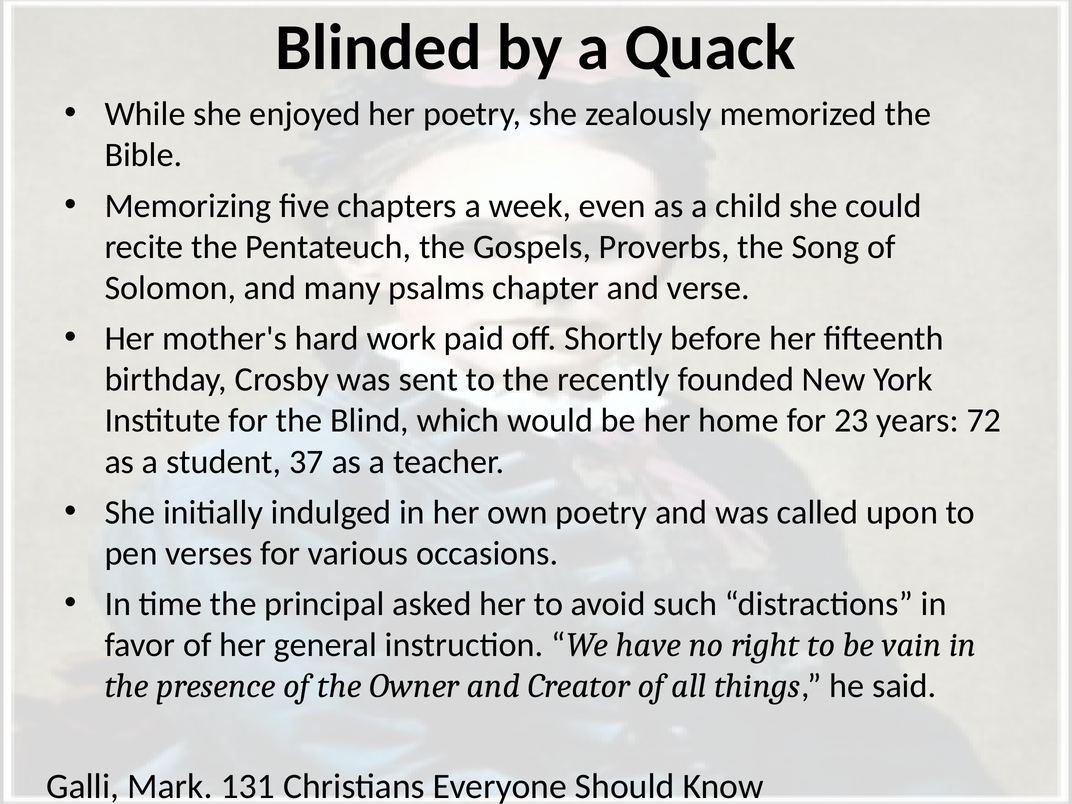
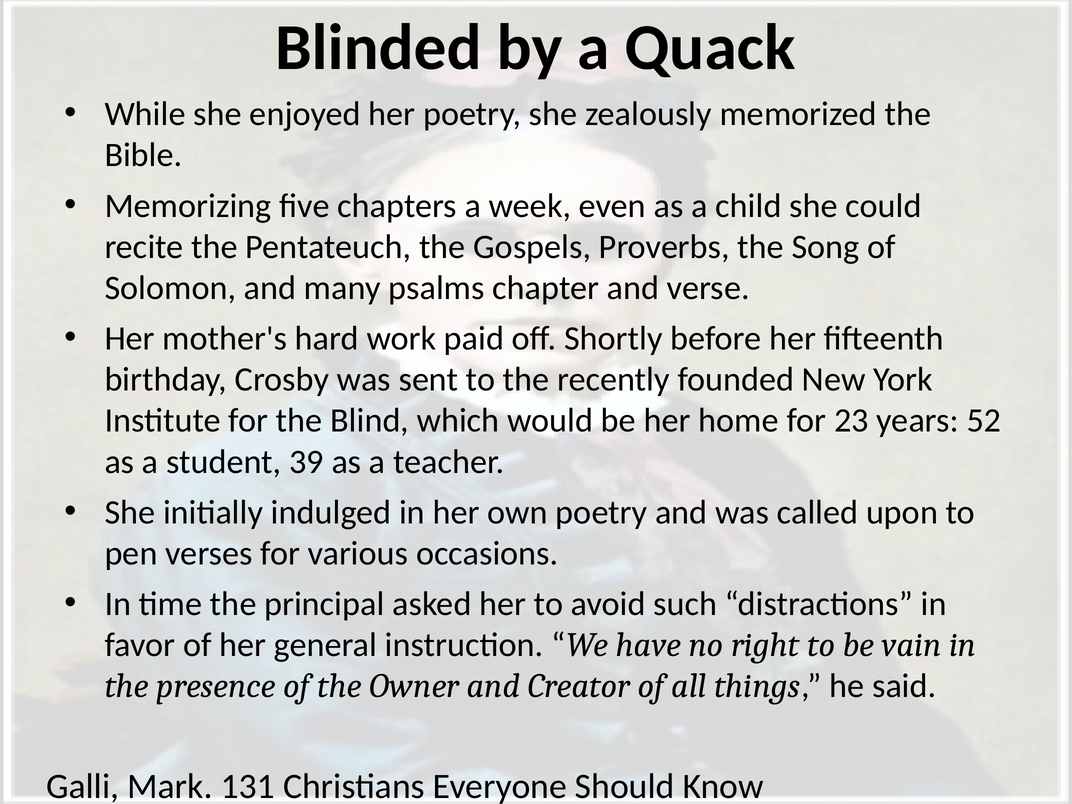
72: 72 -> 52
37: 37 -> 39
